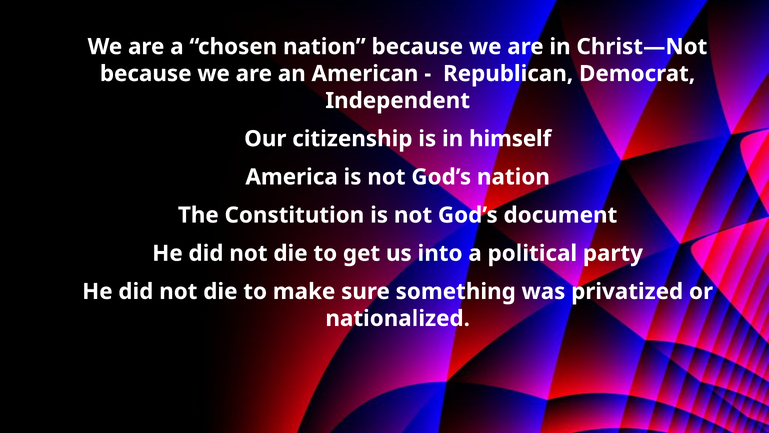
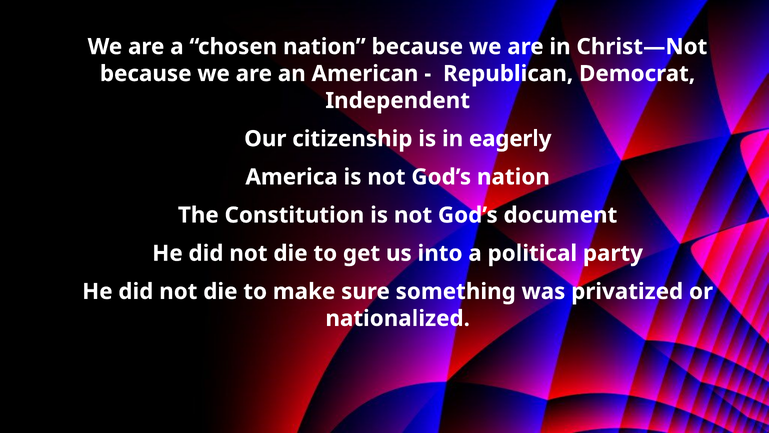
himself: himself -> eagerly
